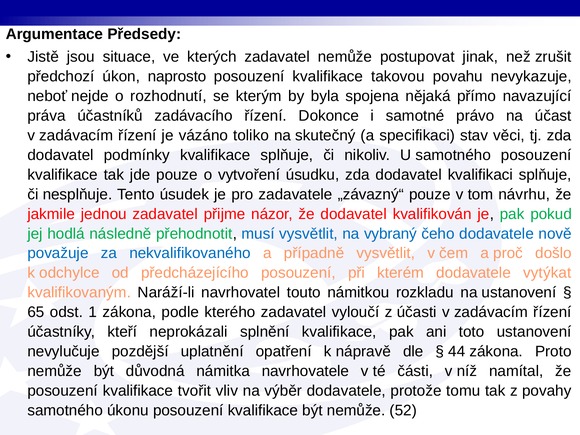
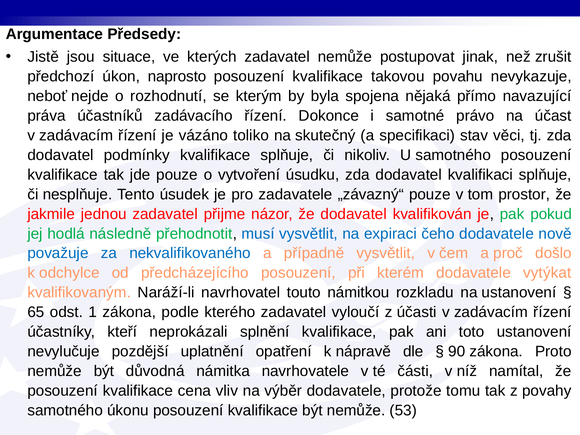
návrhu: návrhu -> prostor
vybraný: vybraný -> expiraci
44: 44 -> 90
tvořit: tvořit -> cena
52: 52 -> 53
